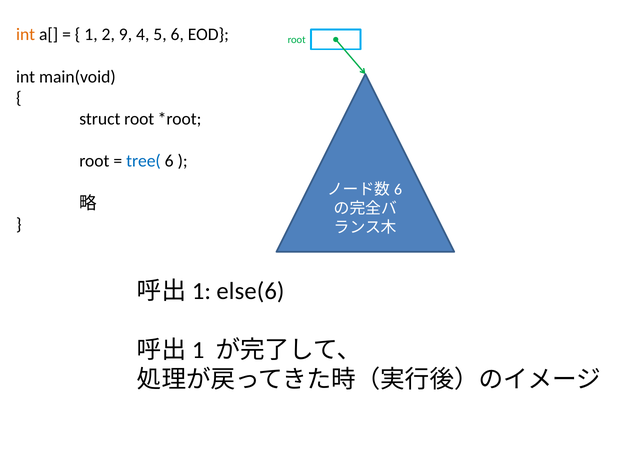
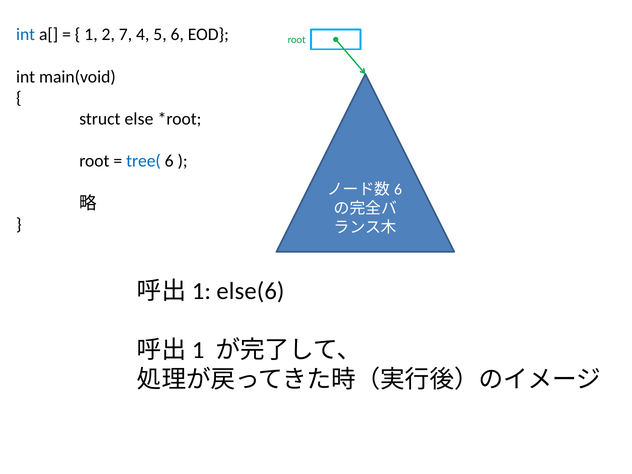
int at (26, 35) colour: orange -> blue
9: 9 -> 7
struct root: root -> else
